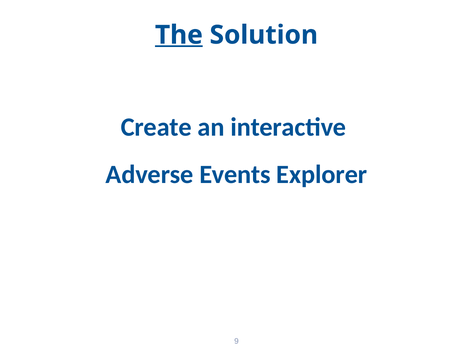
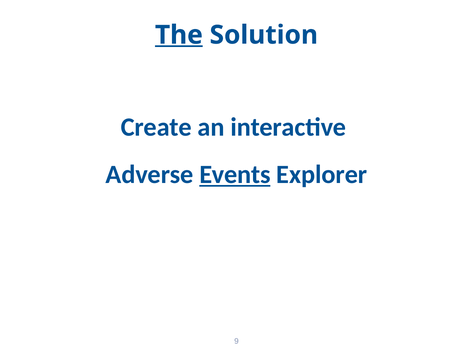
Events underline: none -> present
